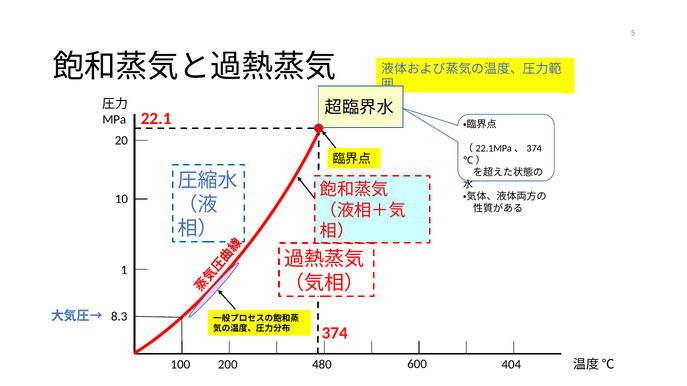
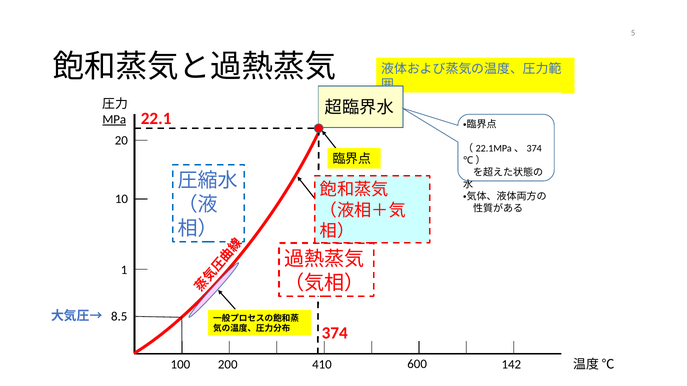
MPa underline: none -> present
8.3: 8.3 -> 8.5
480: 480 -> 410
404: 404 -> 142
